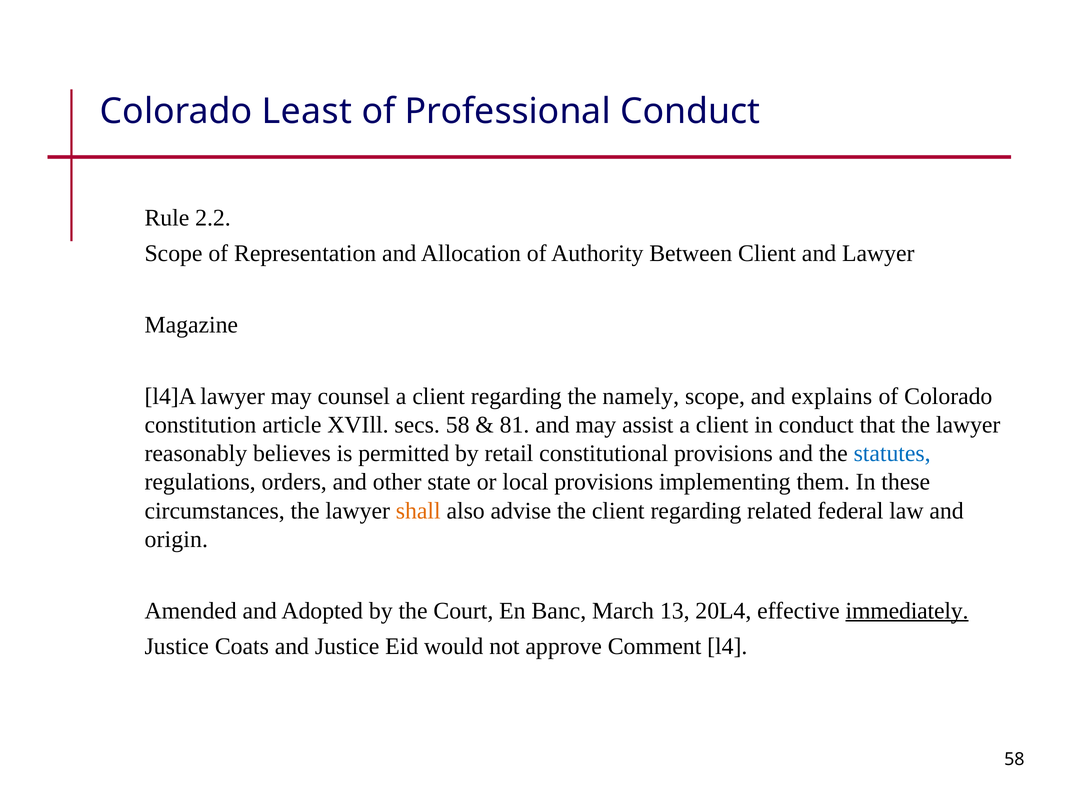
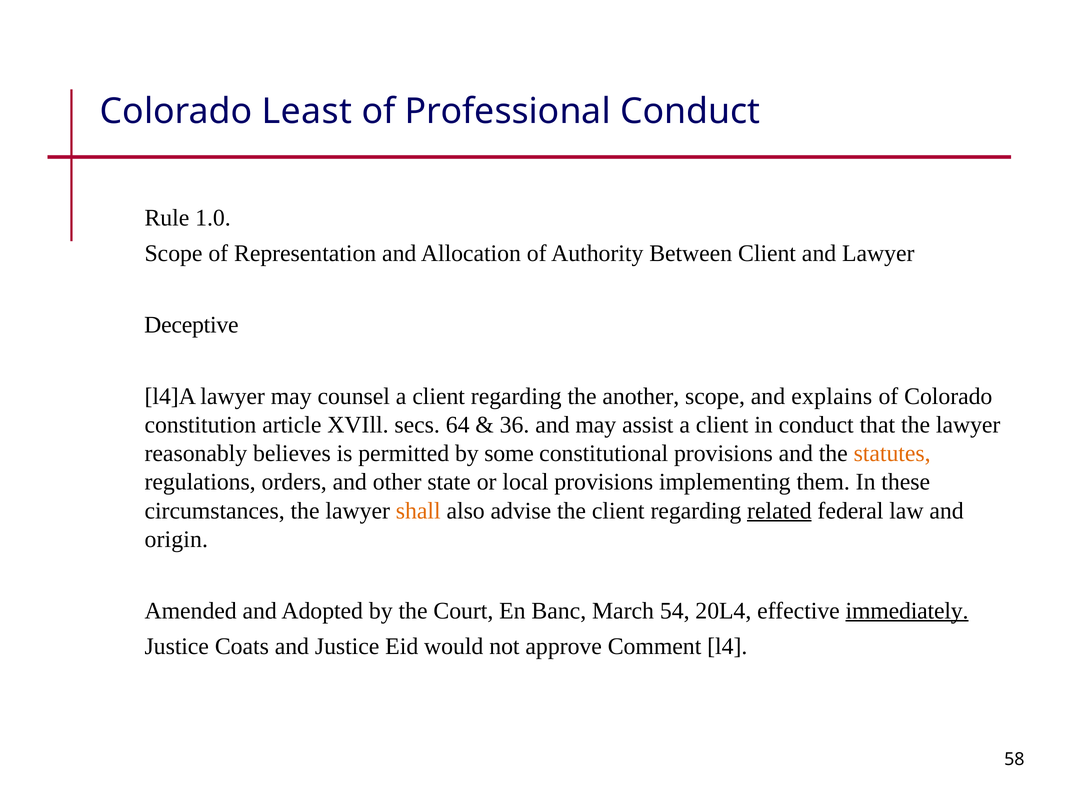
2.2: 2.2 -> 1.0
Magazine: Magazine -> Deceptive
namely: namely -> another
secs 58: 58 -> 64
81: 81 -> 36
retail: retail -> some
statutes colour: blue -> orange
related underline: none -> present
13: 13 -> 54
